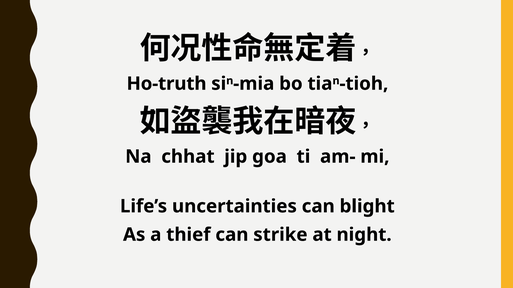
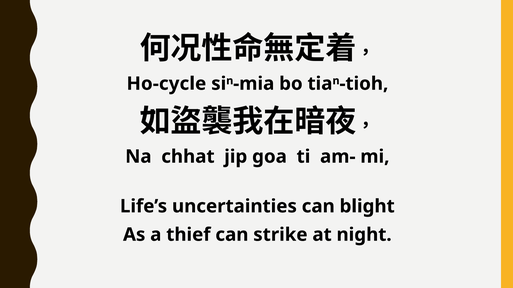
Ho-truth: Ho-truth -> Ho-cycle
